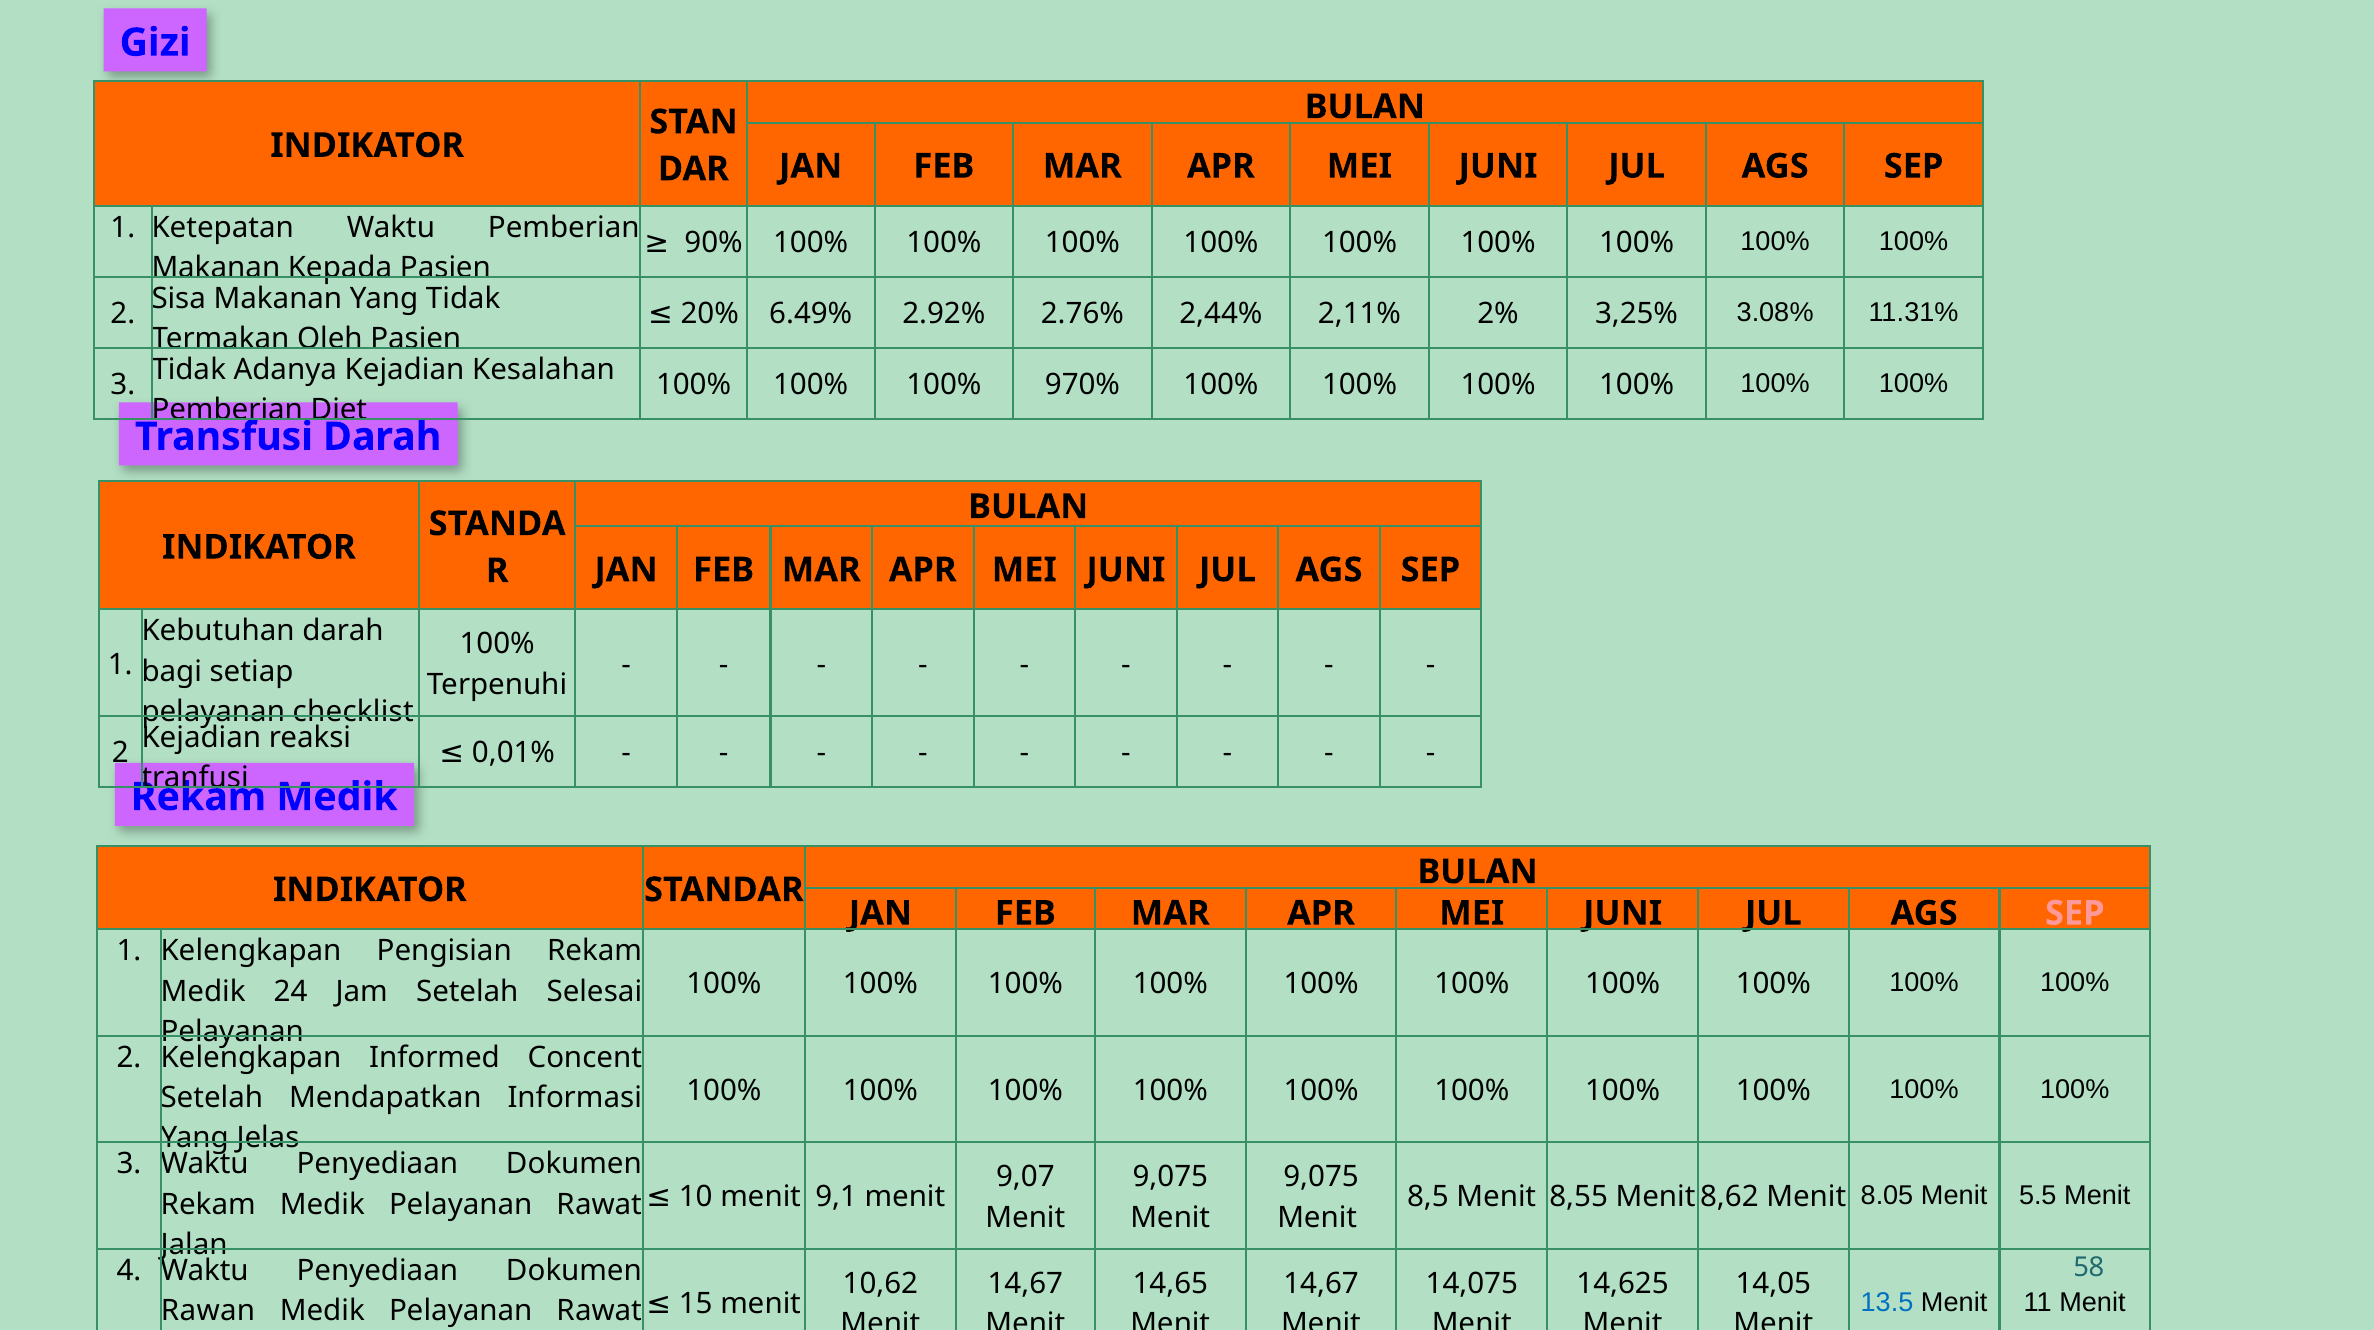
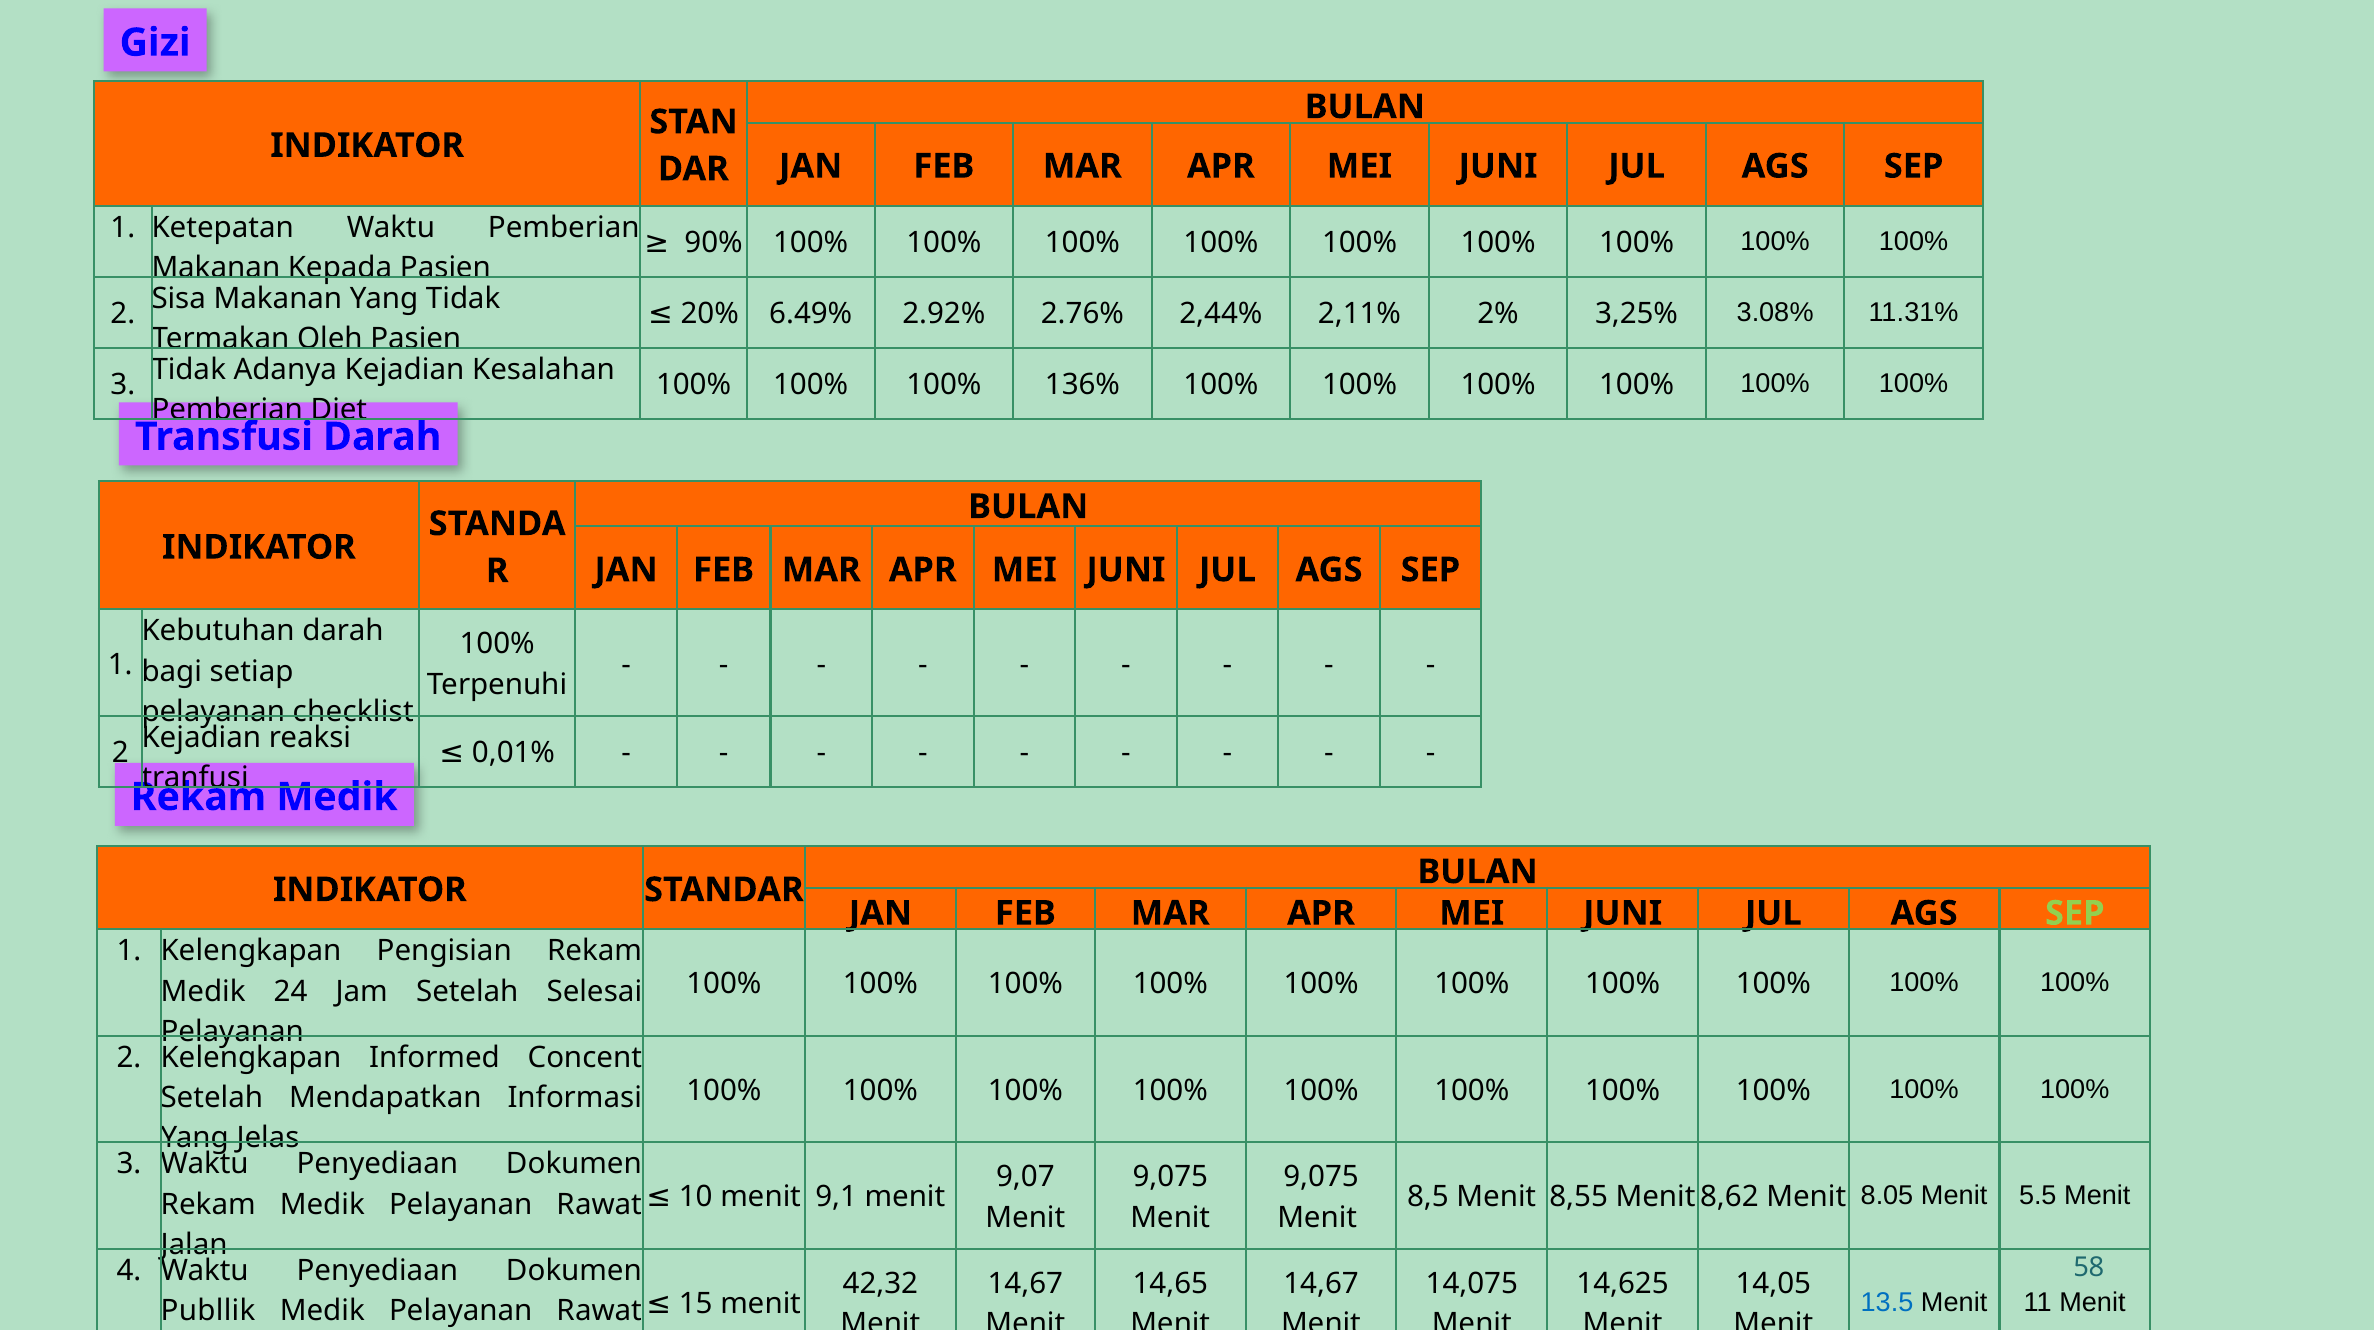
970%: 970% -> 136%
SEP at (2075, 913) colour: pink -> light green
10,62: 10,62 -> 42,32
Rawan: Rawan -> Publlik
